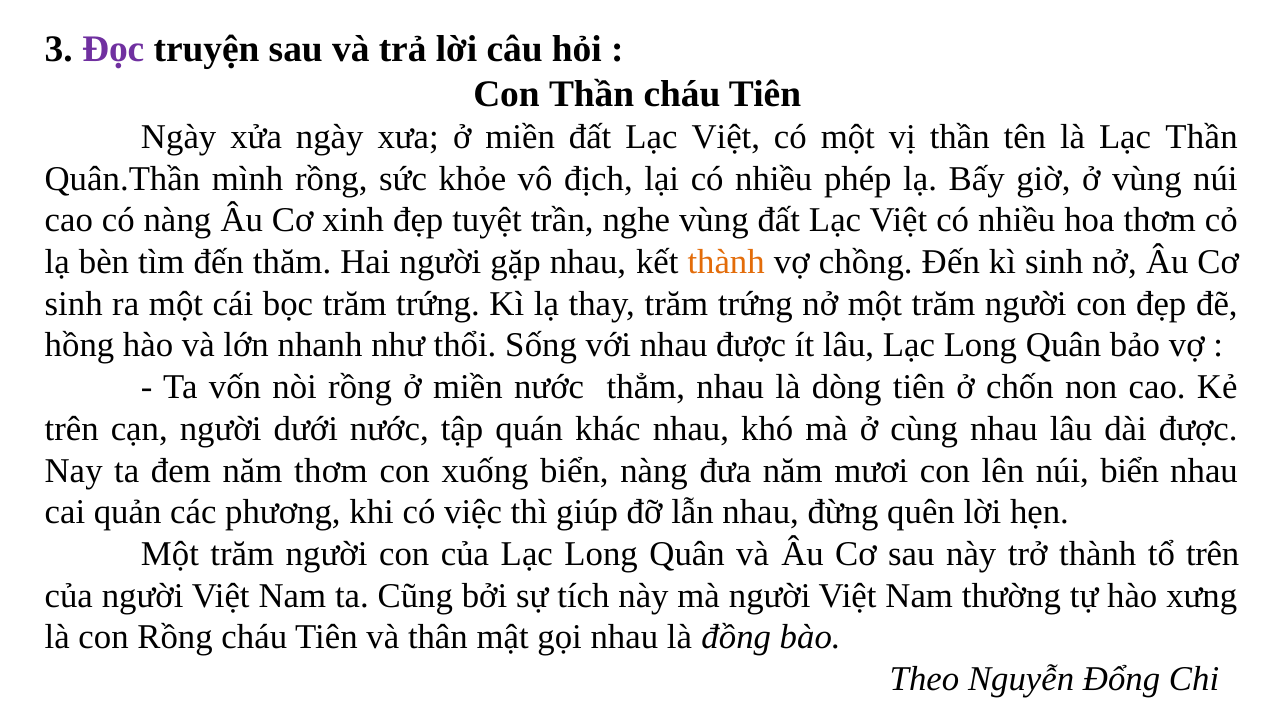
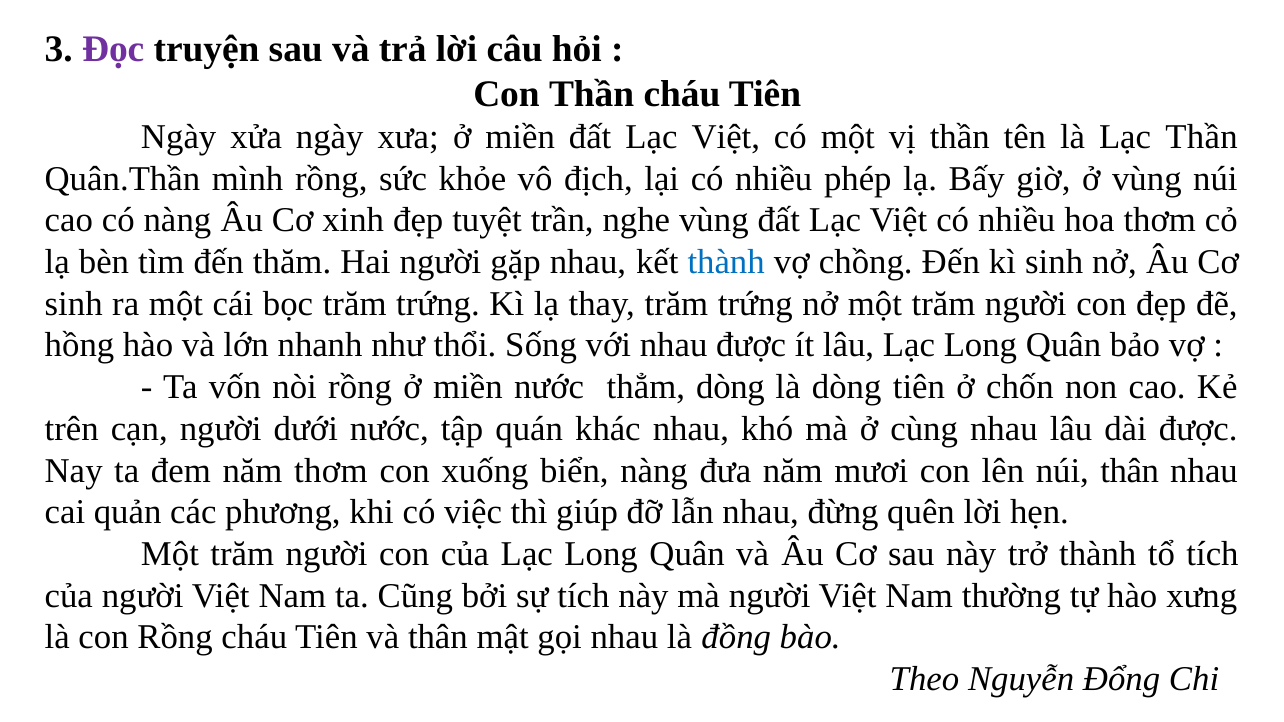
thành at (726, 262) colour: orange -> blue
thẳm nhau: nhau -> dòng
núi biển: biển -> thân
tổ trên: trên -> tích
